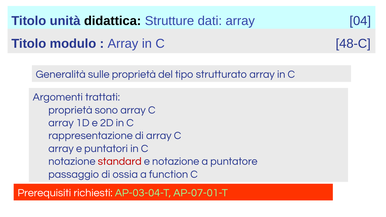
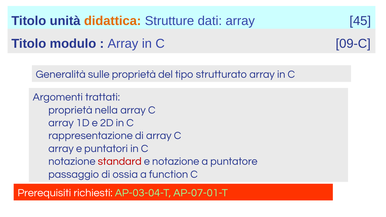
didattica colour: black -> orange
04: 04 -> 45
48-C: 48-C -> 09-C
sono: sono -> nella
